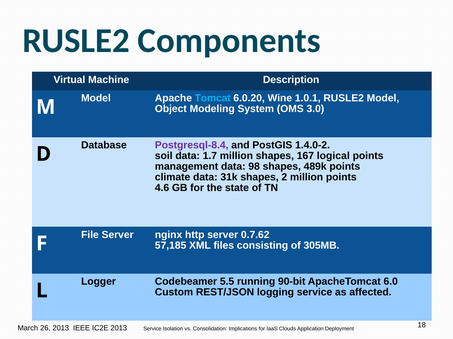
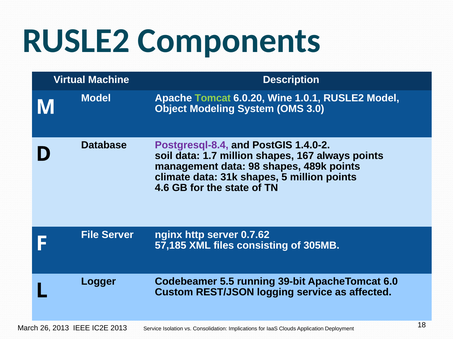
Tomcat colour: light blue -> light green
logical: logical -> always
2: 2 -> 5
90-bit: 90-bit -> 39-bit
